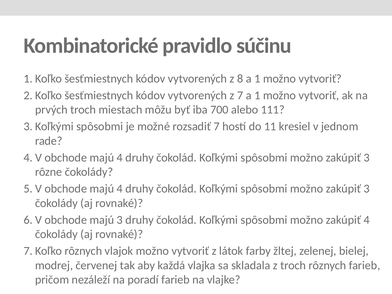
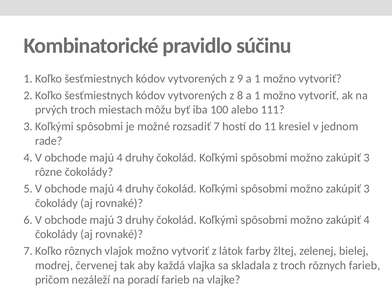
8: 8 -> 9
z 7: 7 -> 8
700: 700 -> 100
